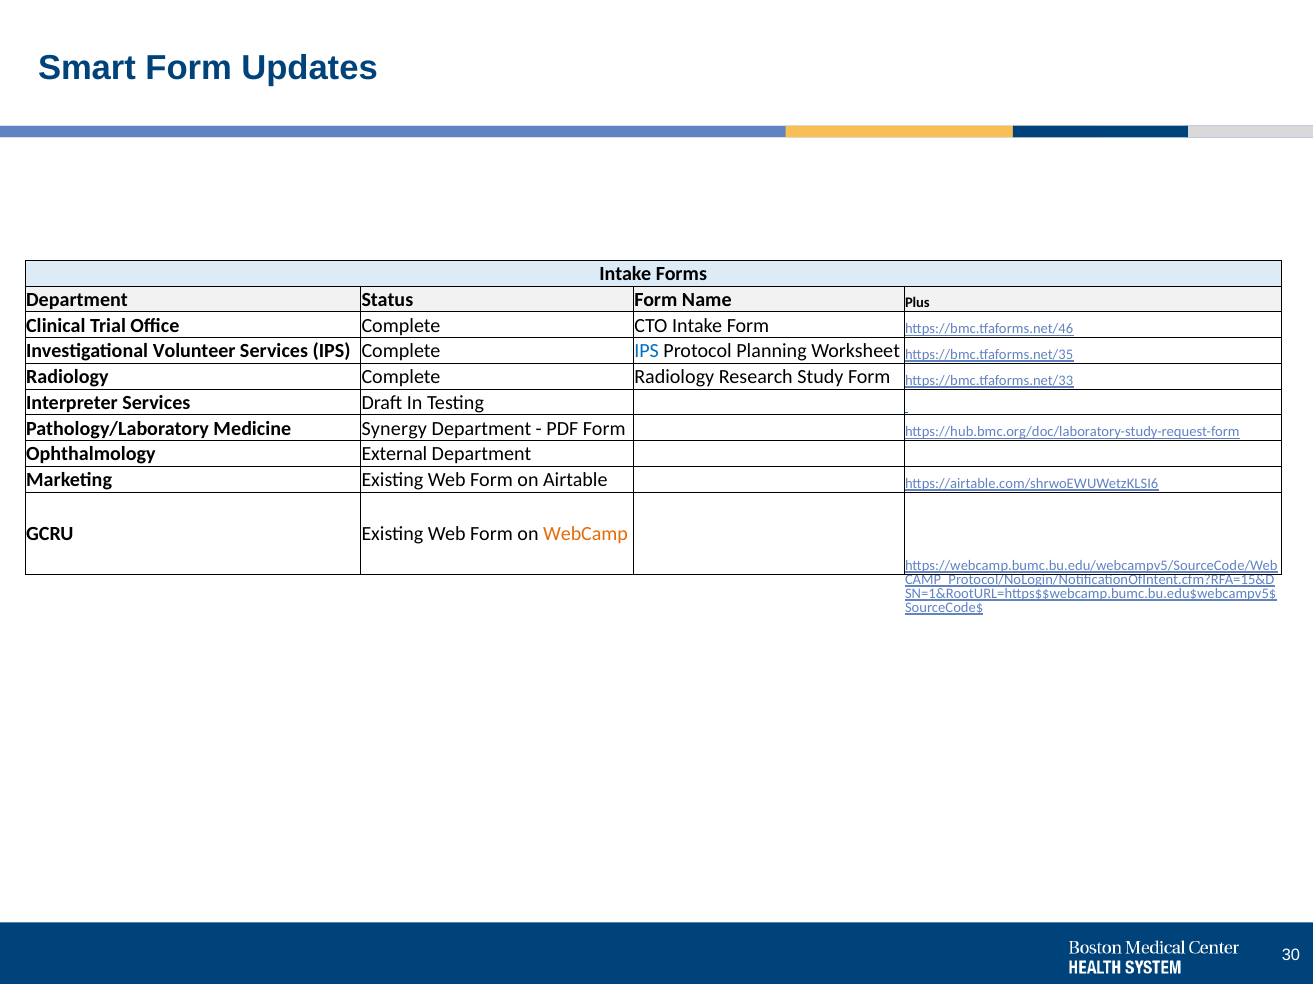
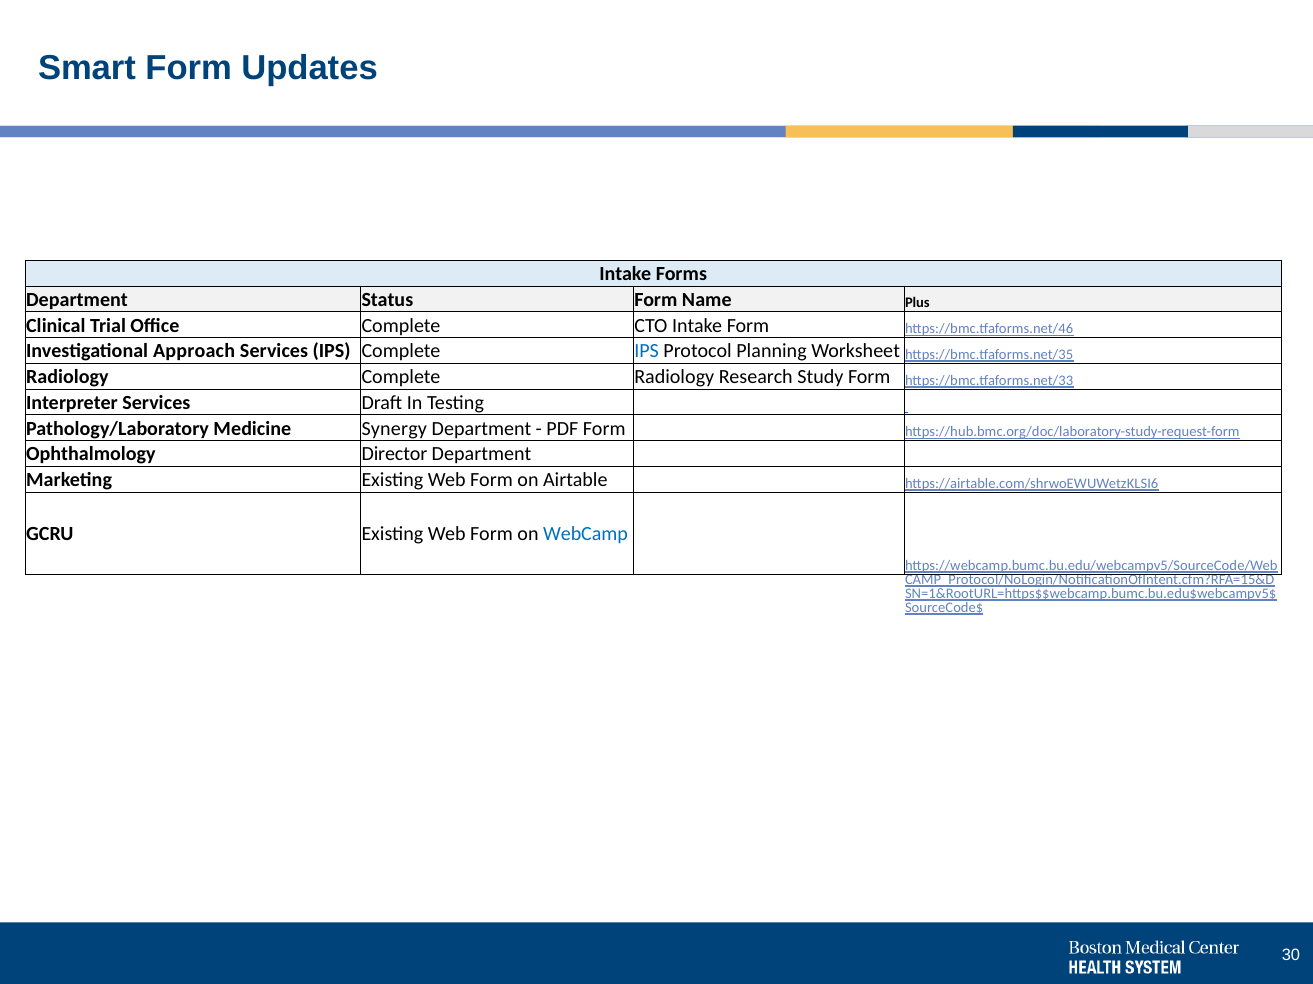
Volunteer: Volunteer -> Approach
External: External -> Director
WebCamp colour: orange -> blue
